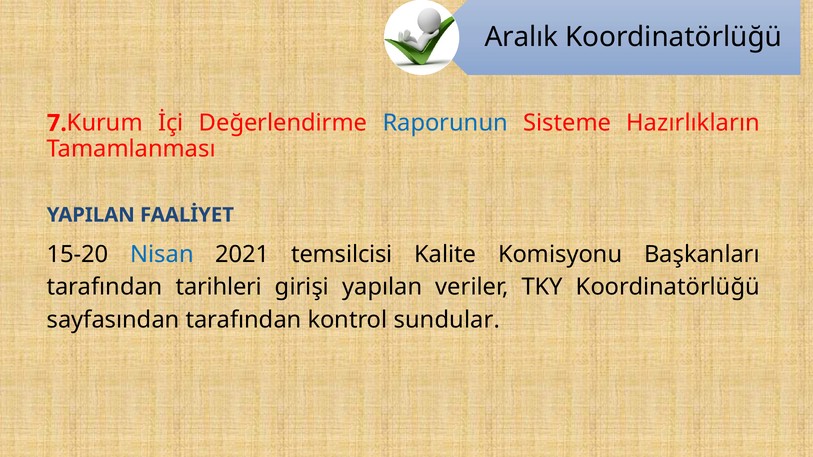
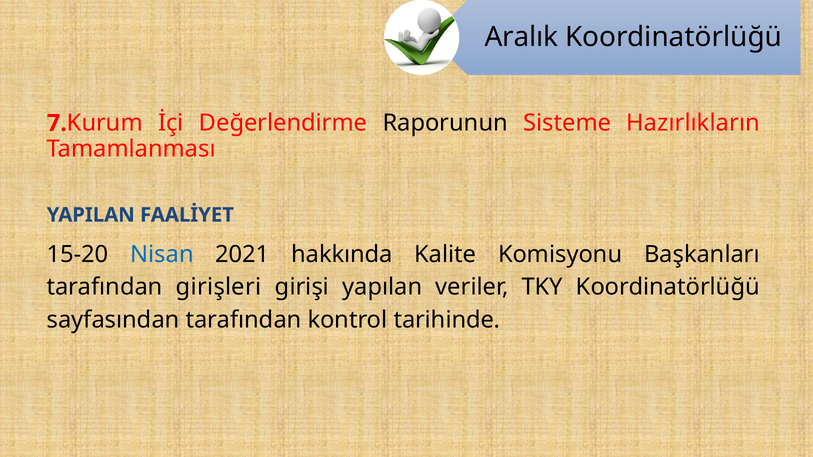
Raporunun colour: blue -> black
temsilcisi: temsilcisi -> hakkında
tarihleri: tarihleri -> girişleri
sundular: sundular -> tarihinde
